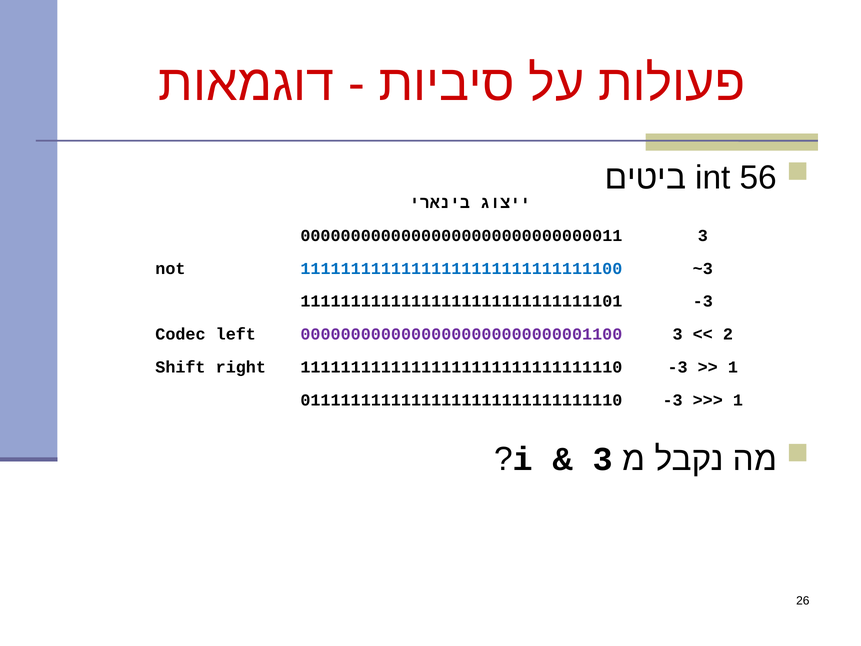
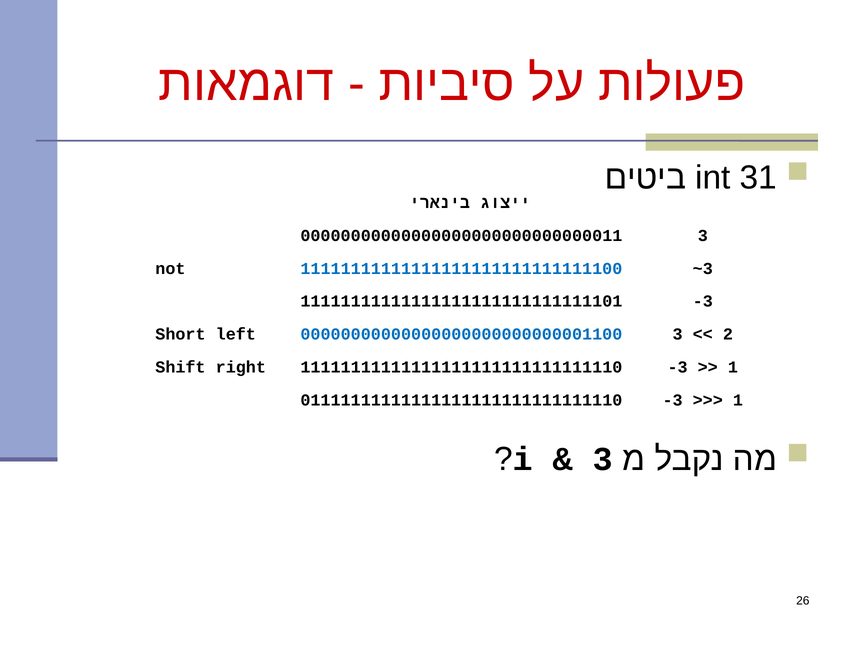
56: 56 -> 31
Codec: Codec -> Short
00000000000000000000000000001100 colour: purple -> blue
